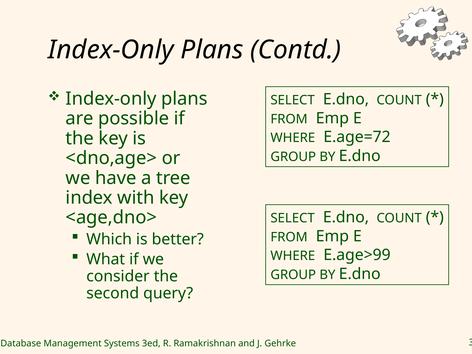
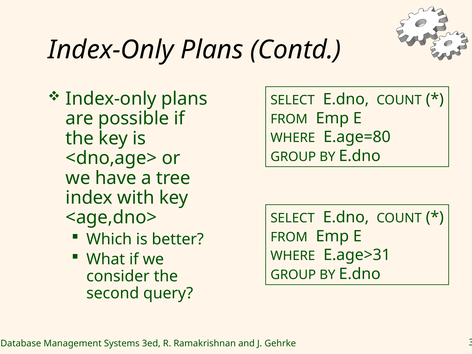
E.age=72: E.age=72 -> E.age=80
E.age>99: E.age>99 -> E.age>31
